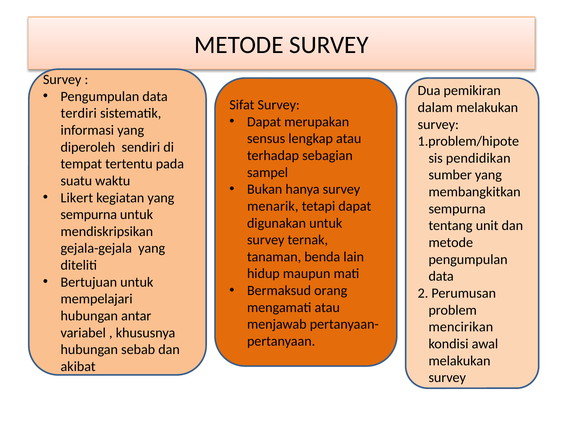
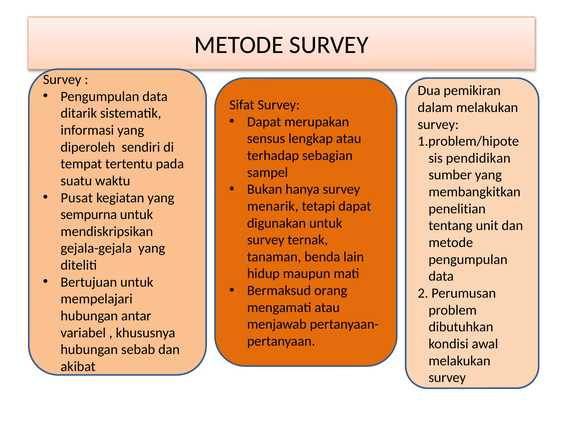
terdiri: terdiri -> ditarik
Likert: Likert -> Pusat
sempurna at (457, 209): sempurna -> penelitian
mencirikan: mencirikan -> dibutuhkan
